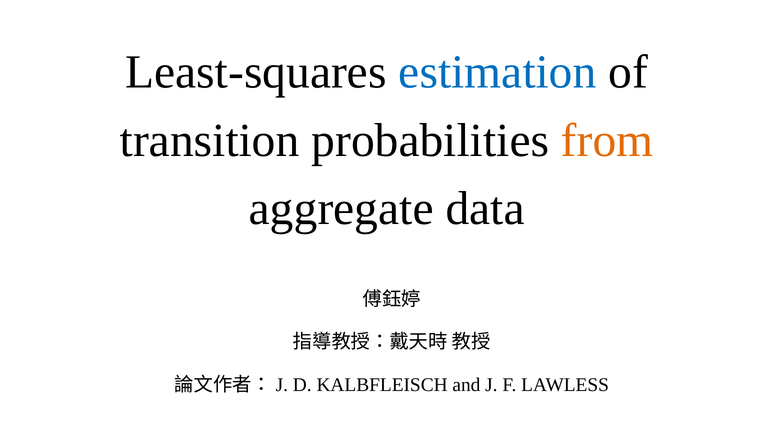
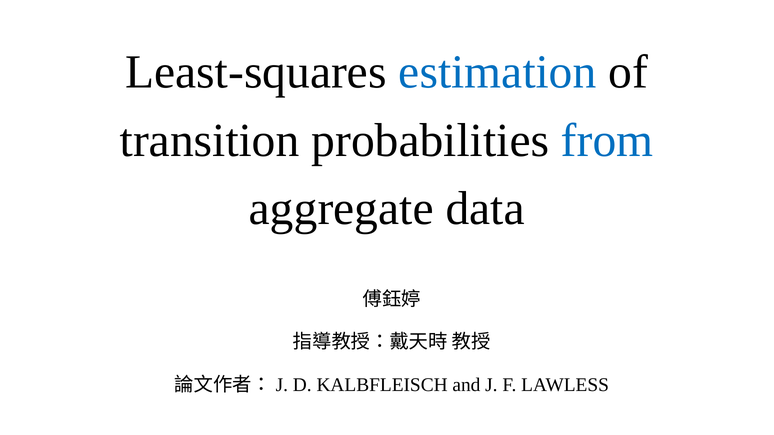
from colour: orange -> blue
